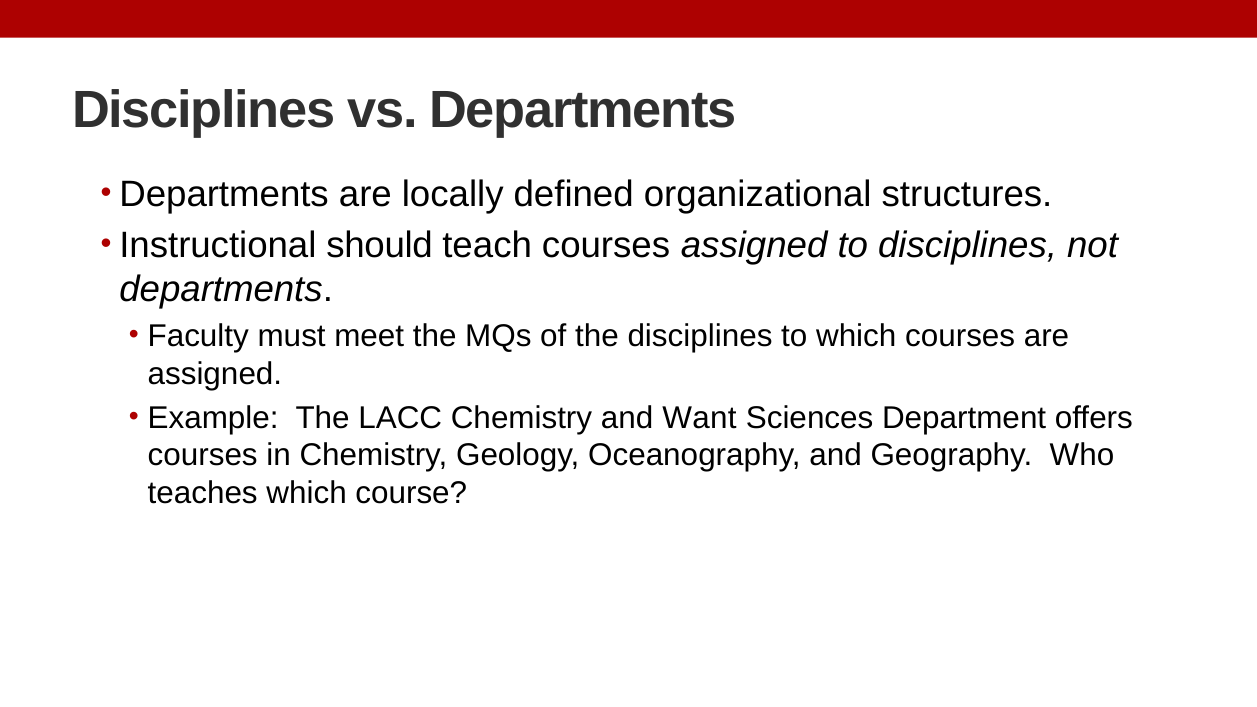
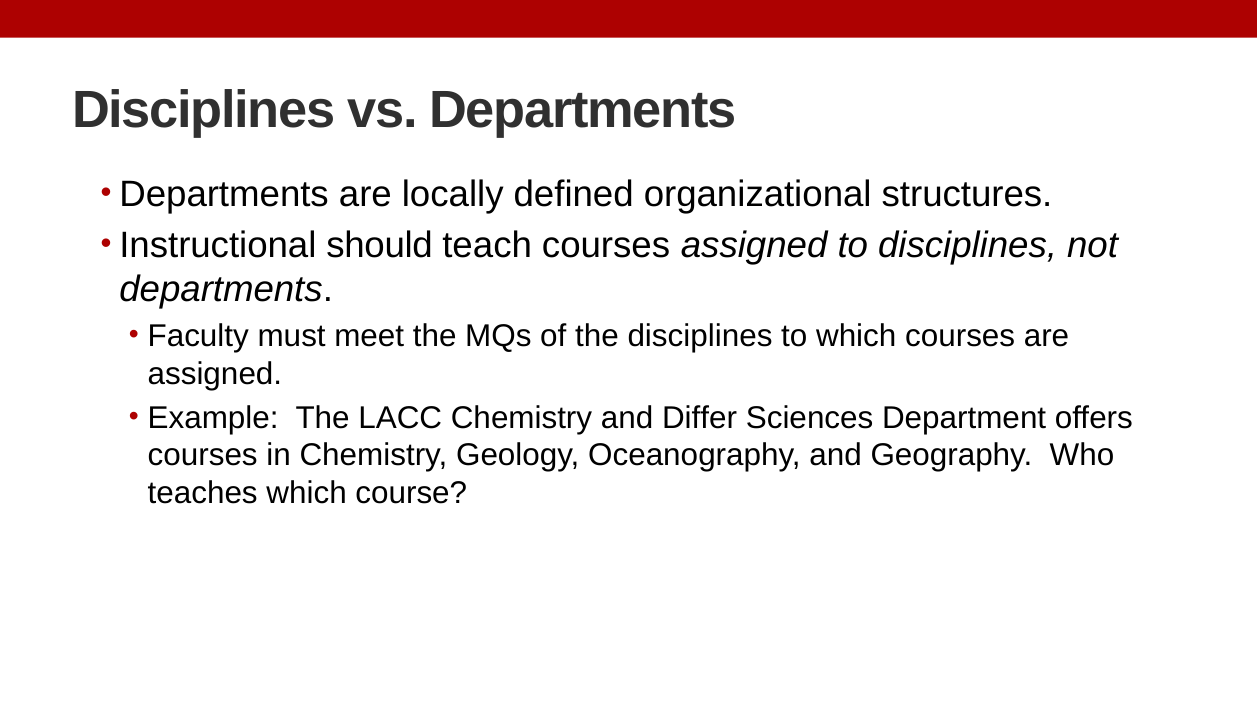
Want: Want -> Differ
